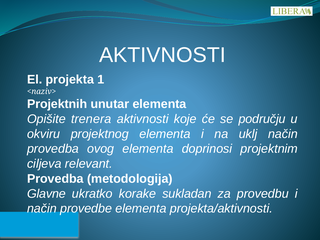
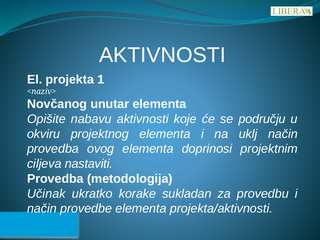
Projektnih: Projektnih -> Novčanog
trenera: trenera -> nabavu
relevant: relevant -> nastaviti
Glavne: Glavne -> Učinak
